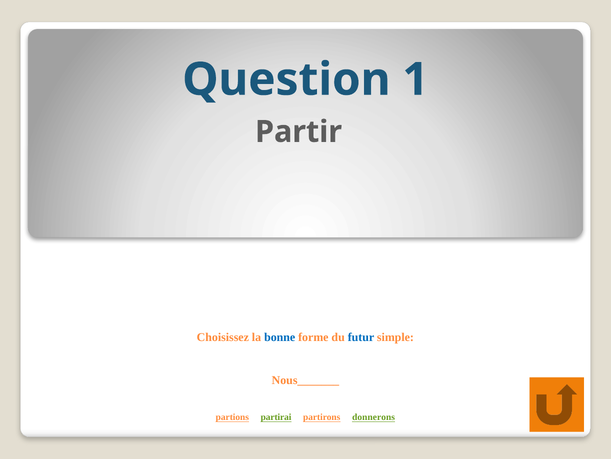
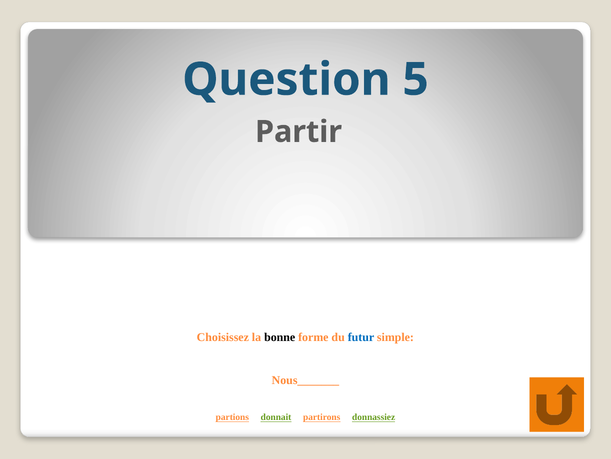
1: 1 -> 5
bonne colour: blue -> black
partirai: partirai -> donnait
donnerons: donnerons -> donnassiez
